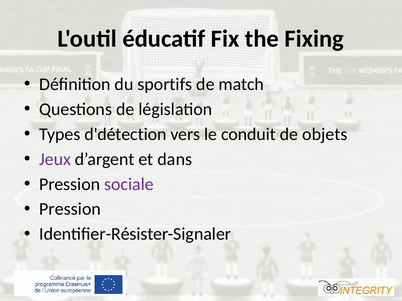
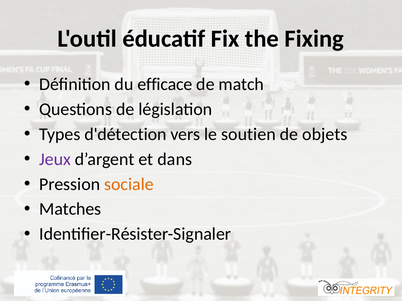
sportifs: sportifs -> efficace
conduit: conduit -> soutien
sociale colour: purple -> orange
Pression at (70, 209): Pression -> Matches
